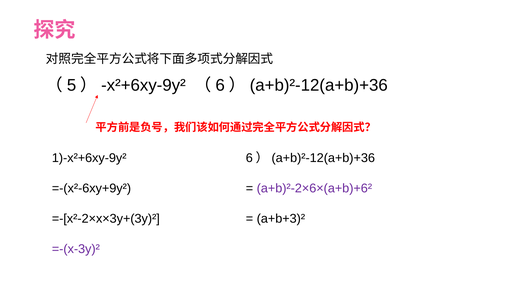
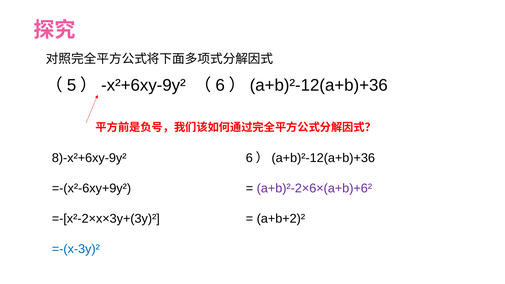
1)-x²+6xy-9y²: 1)-x²+6xy-9y² -> 8)-x²+6xy-9y²
a+b+3)²: a+b+3)² -> a+b+2)²
=-(x-3y)² colour: purple -> blue
